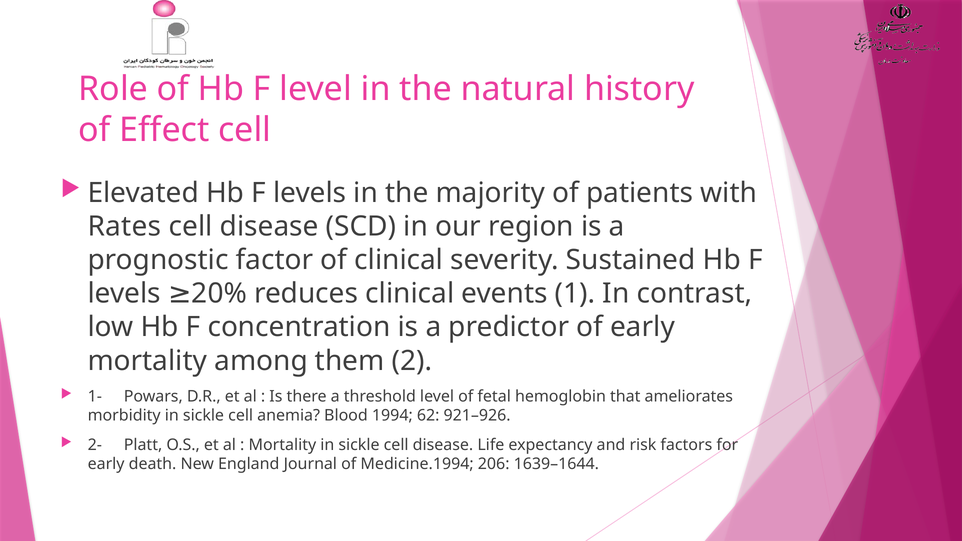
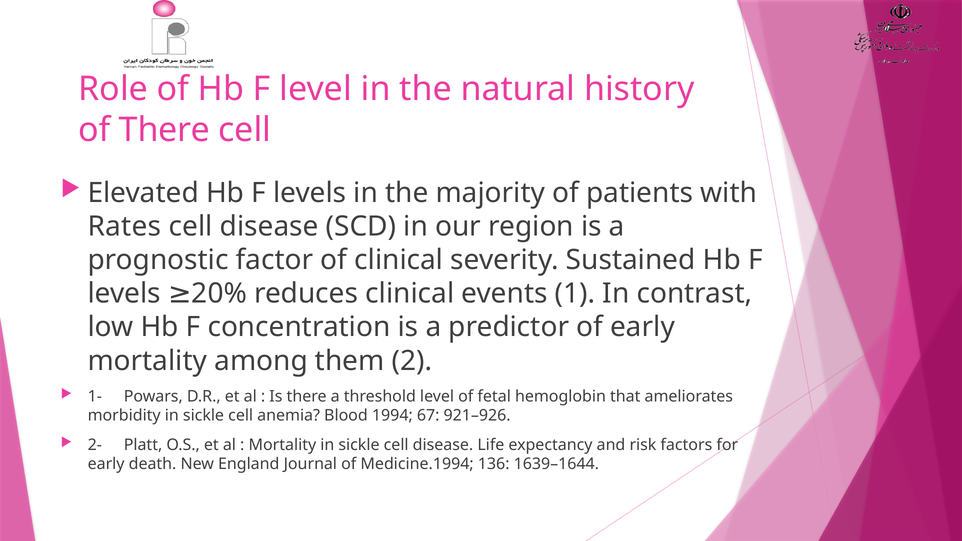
of Effect: Effect -> There
62: 62 -> 67
206: 206 -> 136
